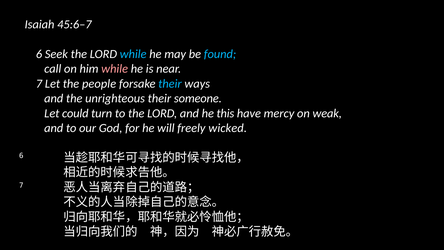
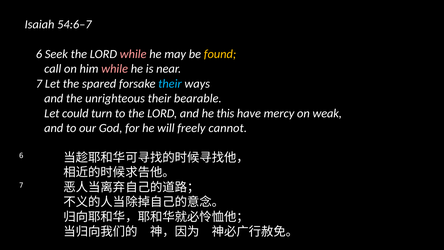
45:6–7: 45:6–7 -> 54:6–7
while at (133, 54) colour: light blue -> pink
found colour: light blue -> yellow
people: people -> spared
someone: someone -> bearable
wicked: wicked -> cannot
